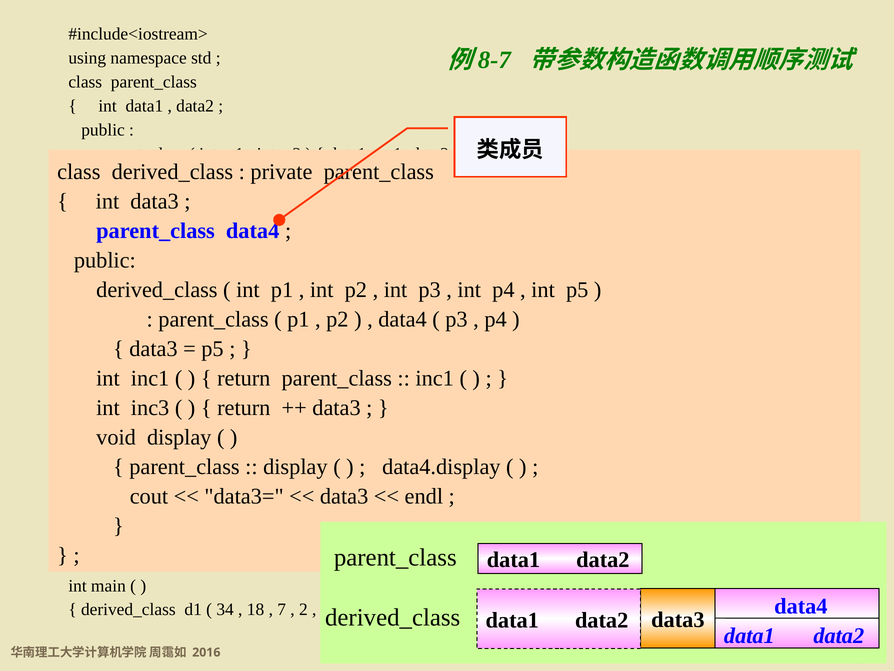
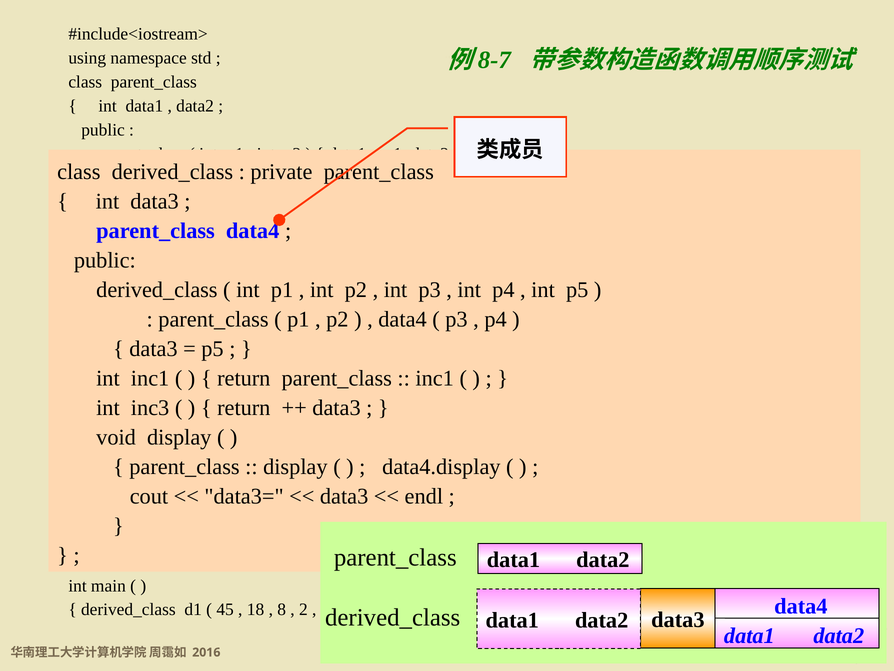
34: 34 -> 45
7: 7 -> 8
